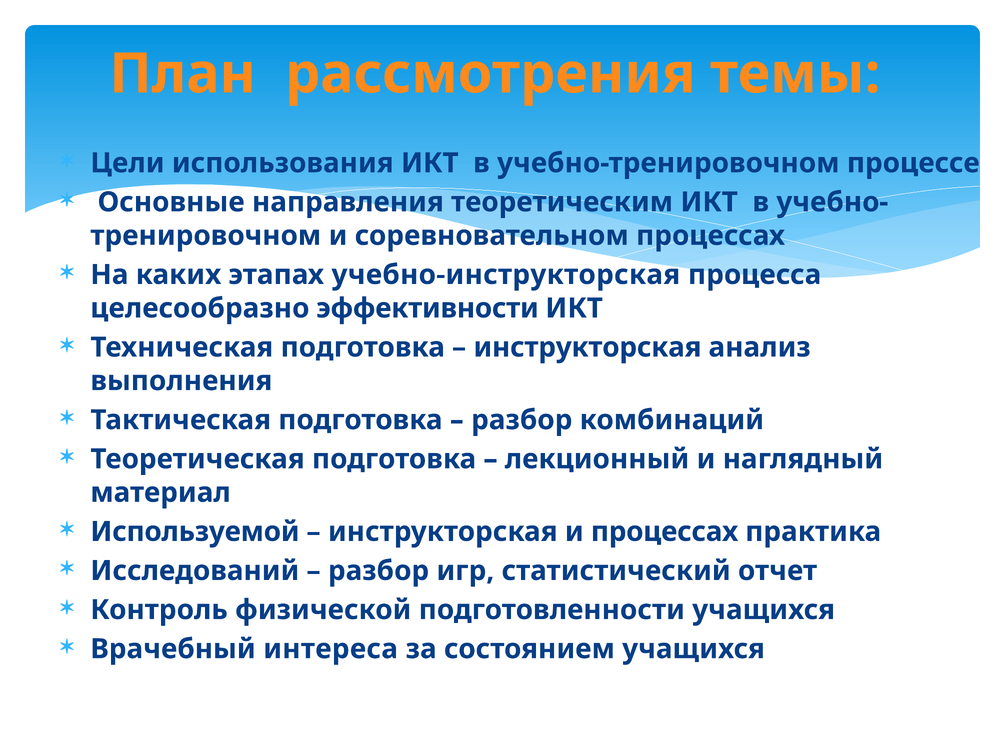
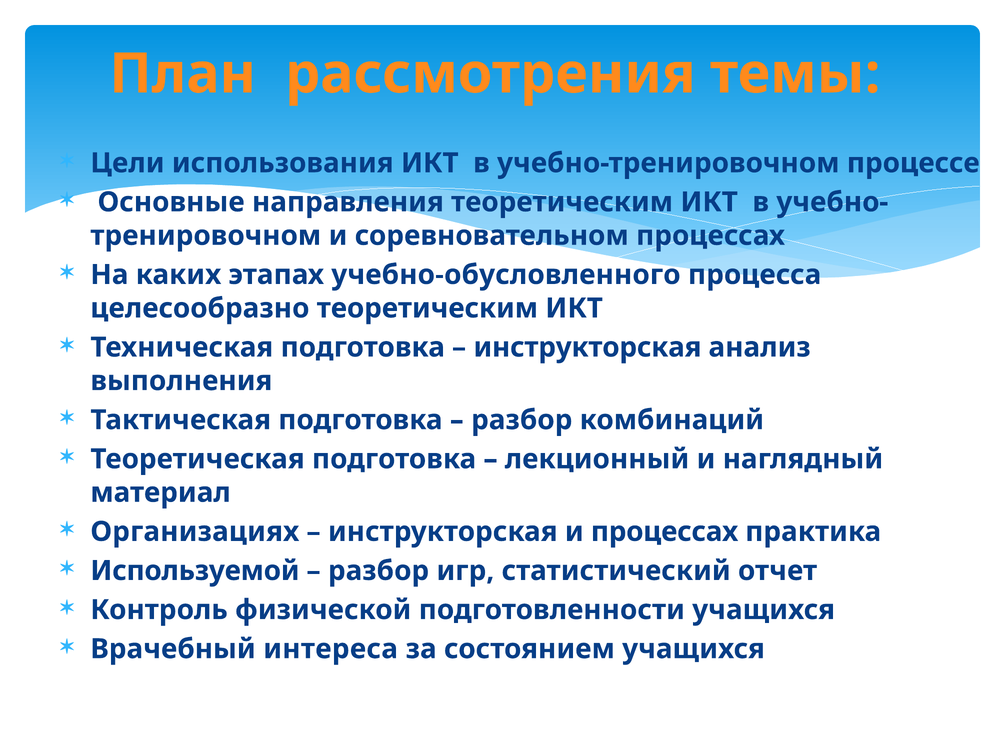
учебно-инструкторская: учебно-инструкторская -> учебно-обусловленного
целесообразно эффективности: эффективности -> теоретическим
Используемой: Используемой -> Организациях
Исследований: Исследований -> Используемой
